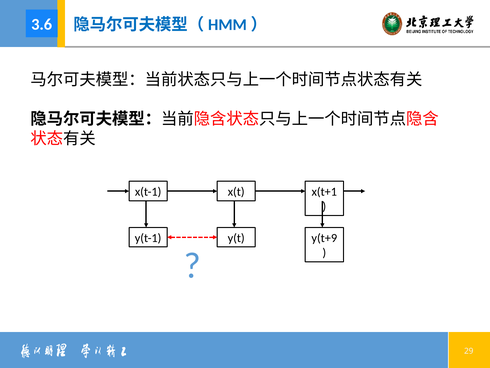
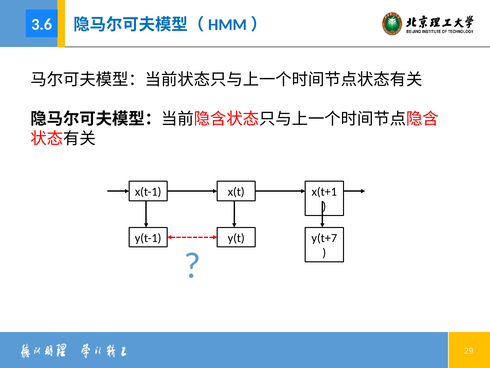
y(t+9: y(t+9 -> y(t+7
